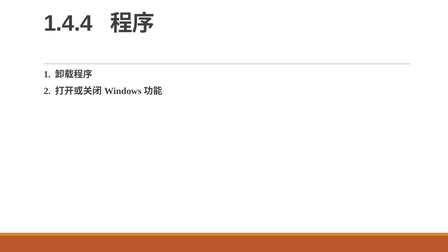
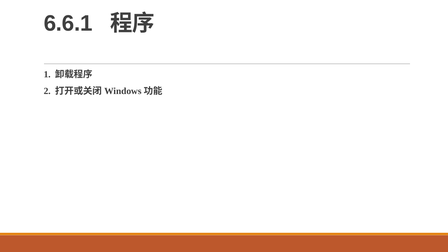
1.4.4: 1.4.4 -> 6.6.1
